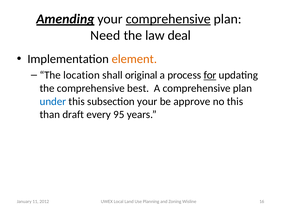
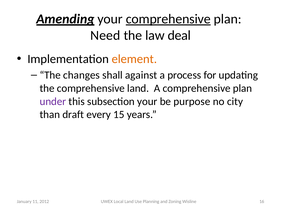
location: location -> changes
original: original -> against
for underline: present -> none
comprehensive best: best -> land
under colour: blue -> purple
approve: approve -> purpose
no this: this -> city
95: 95 -> 15
